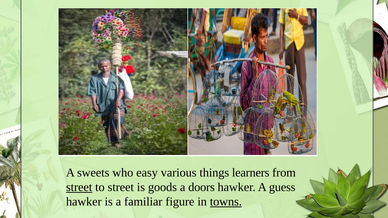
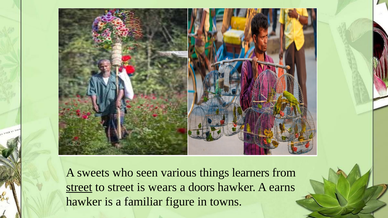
easy: easy -> seen
goods: goods -> wears
guess: guess -> earns
towns underline: present -> none
